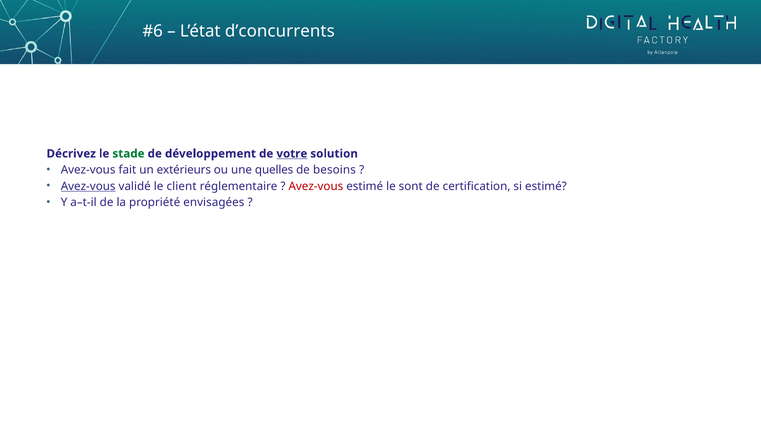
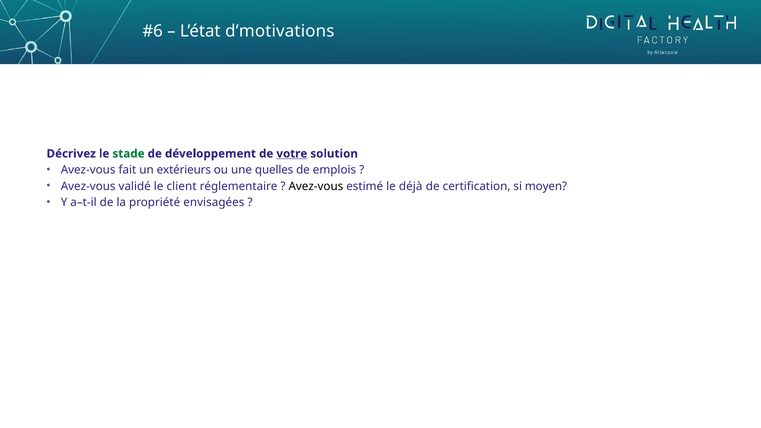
d’concurrents: d’concurrents -> d’motivations
besoins: besoins -> emplois
Avez-vous at (88, 186) underline: present -> none
Avez-vous at (316, 186) colour: red -> black
sont: sont -> déjà
si estimé: estimé -> moyen
